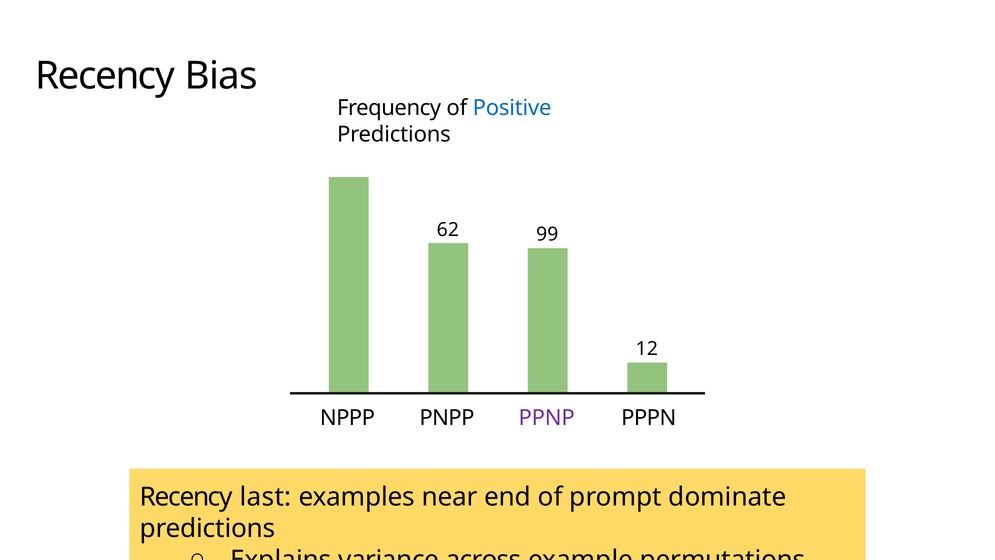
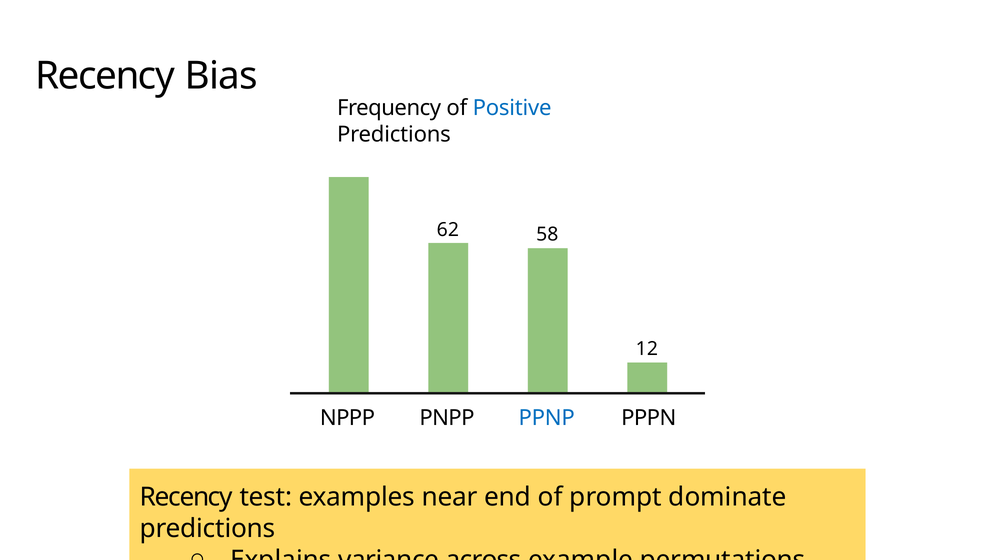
99: 99 -> 58
PPNP colour: purple -> blue
last: last -> test
